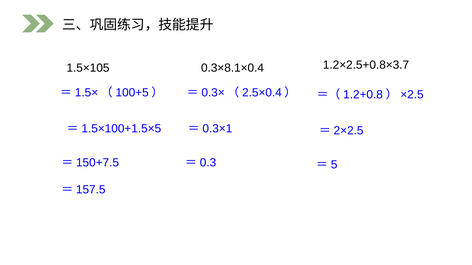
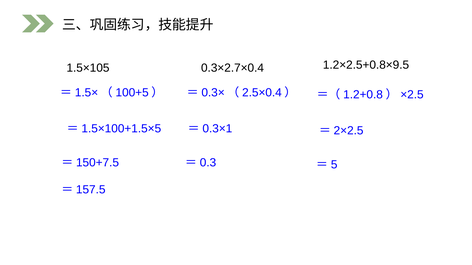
0.3×8.1×0.4: 0.3×8.1×0.4 -> 0.3×2.7×0.4
1.2×2.5+0.8×3.7: 1.2×2.5+0.8×3.7 -> 1.2×2.5+0.8×9.5
